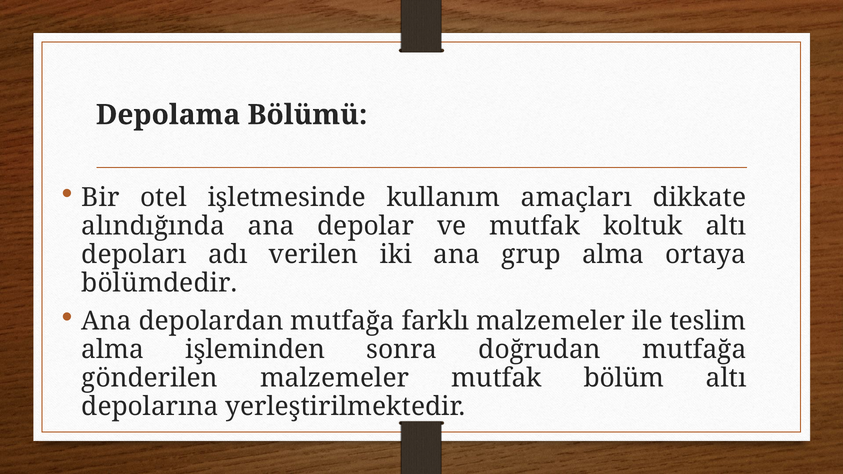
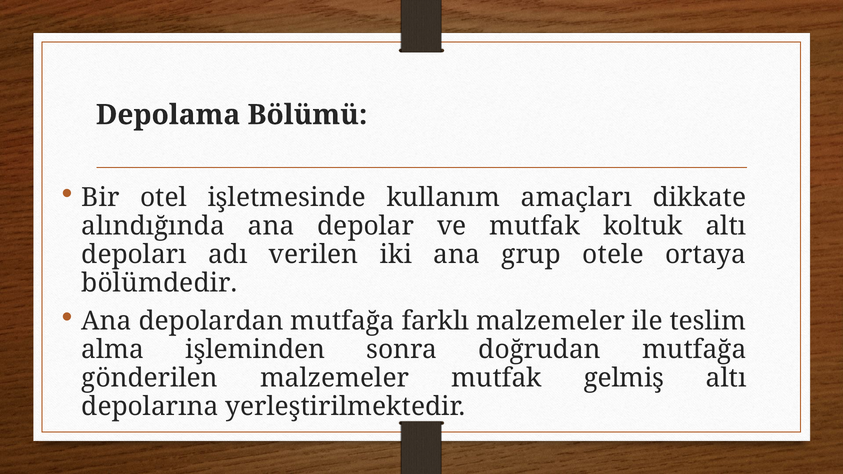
grup alma: alma -> otele
bölüm: bölüm -> gelmiş
